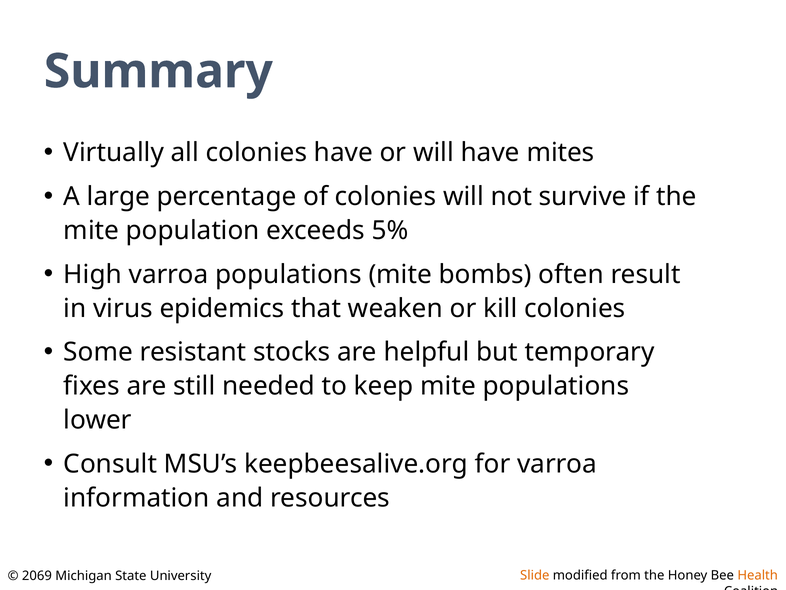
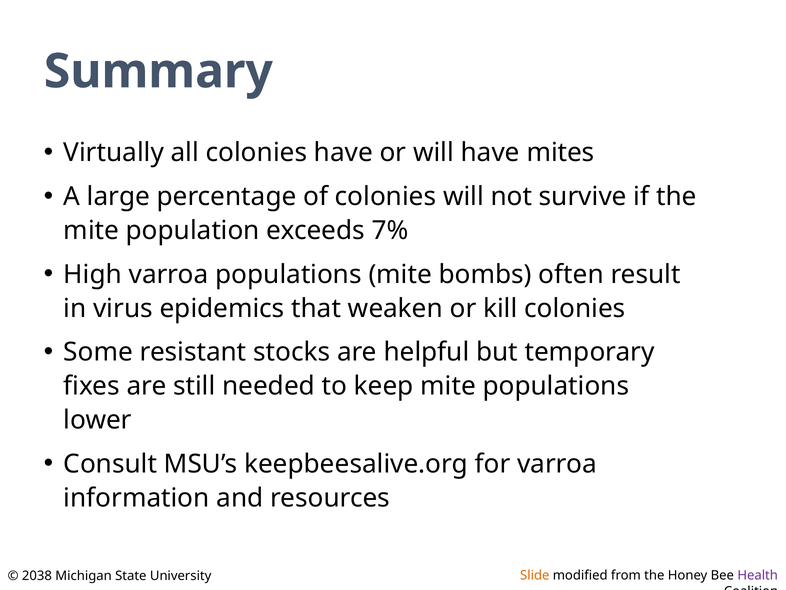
5%: 5% -> 7%
Health colour: orange -> purple
2069: 2069 -> 2038
